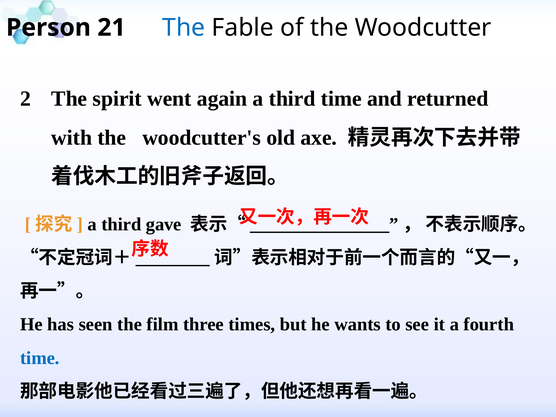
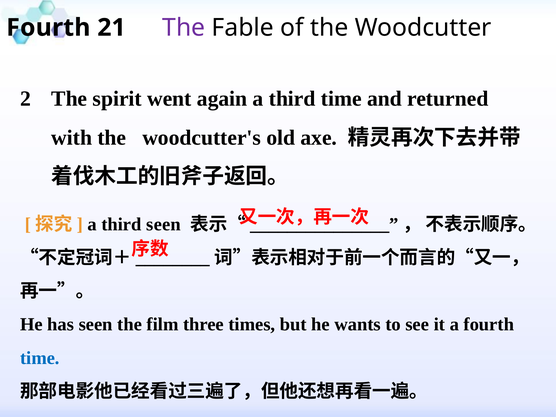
Person at (48, 28): Person -> Fourth
The at (184, 28) colour: blue -> purple
third gave: gave -> seen
